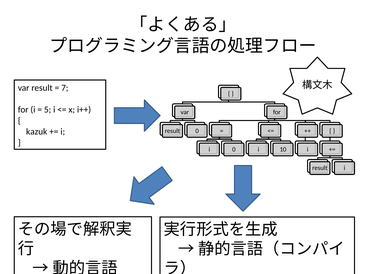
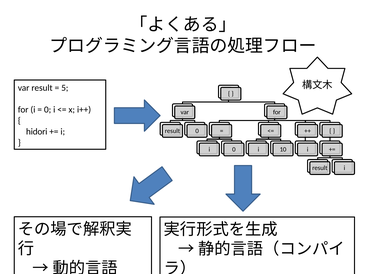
7: 7 -> 5
5 at (48, 110): 5 -> 0
kazuk: kazuk -> hidori
